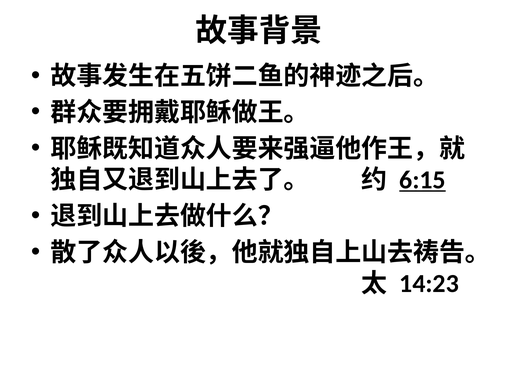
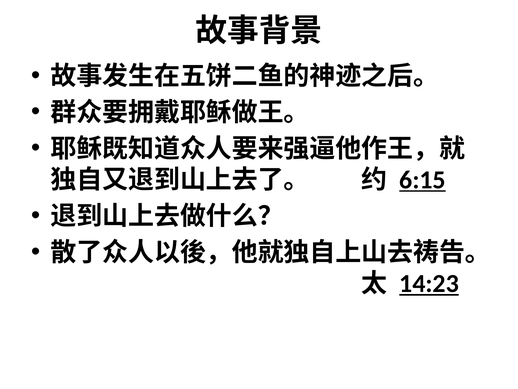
14:23 underline: none -> present
